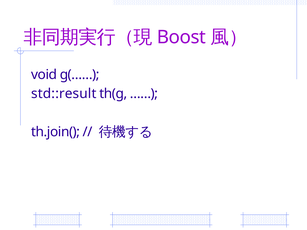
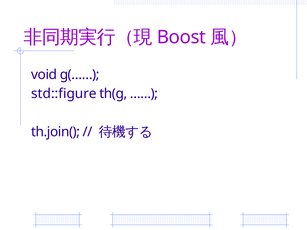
std::result: std::result -> std::figure
